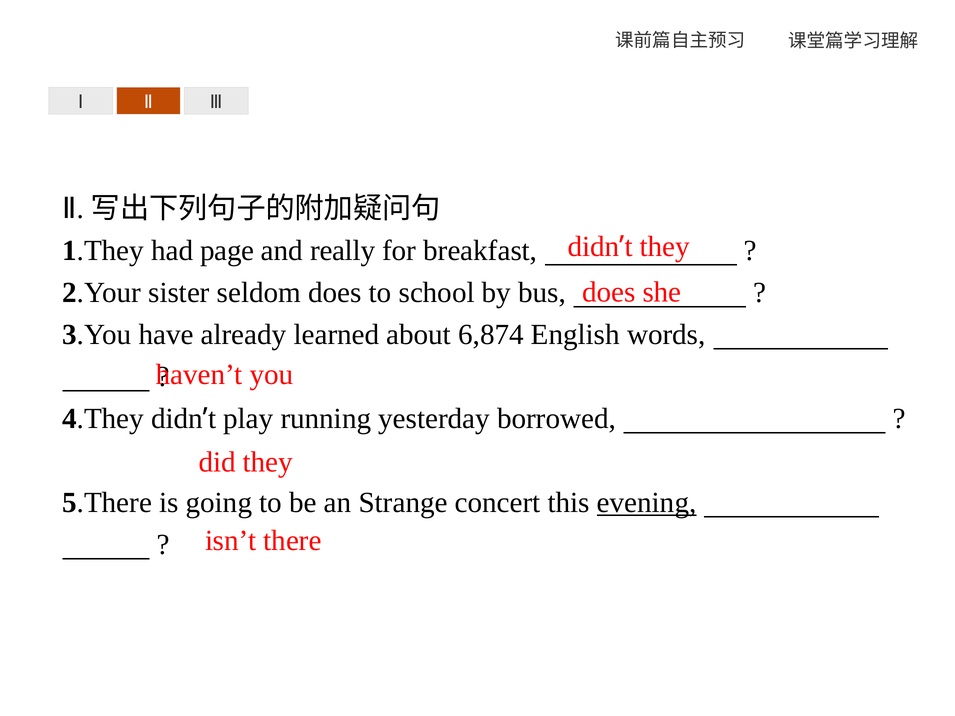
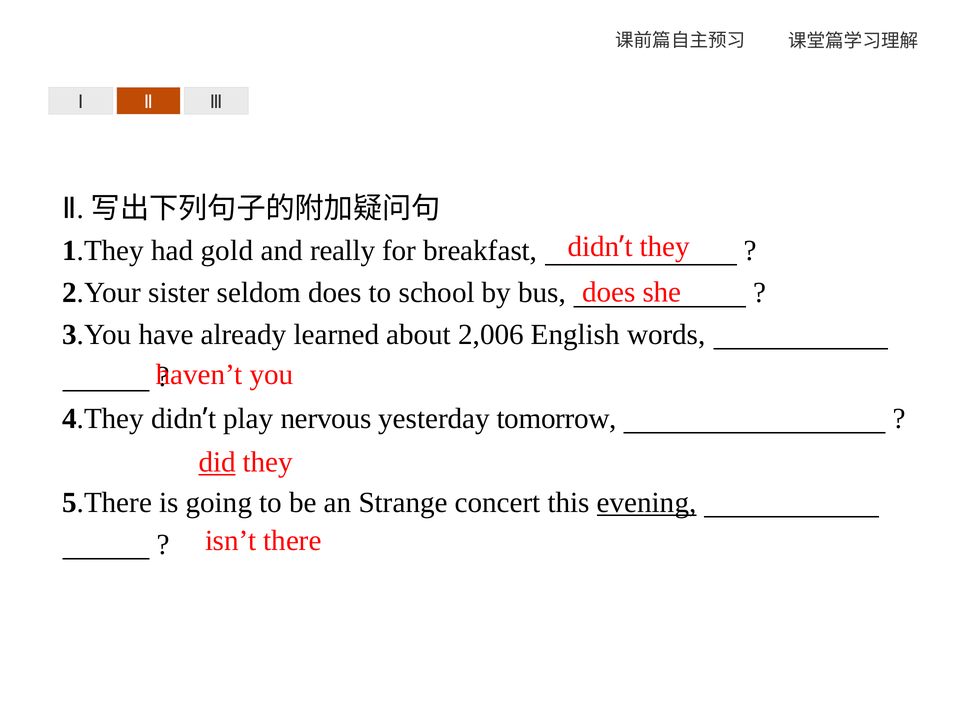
page: page -> gold
6,874: 6,874 -> 2,006
running: running -> nervous
borrowed: borrowed -> tomorrow
did underline: none -> present
